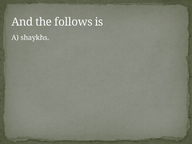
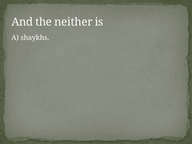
follows: follows -> neither
